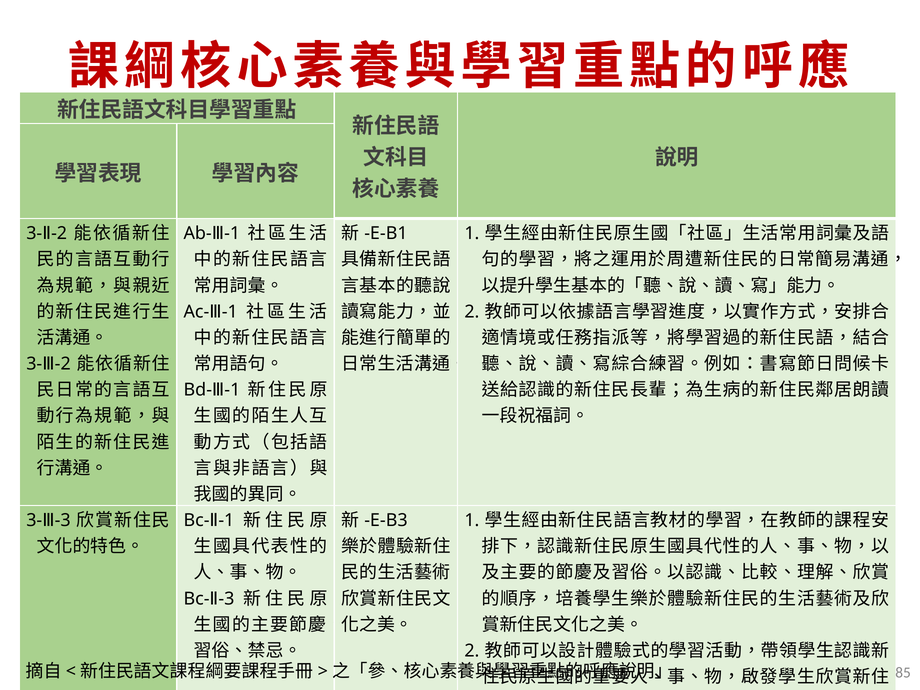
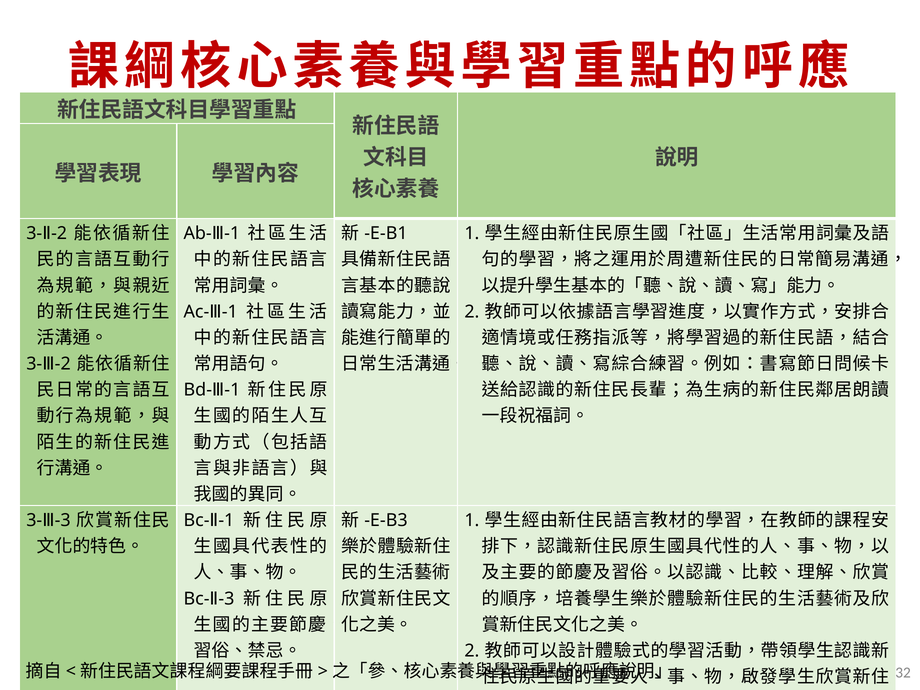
85: 85 -> 32
